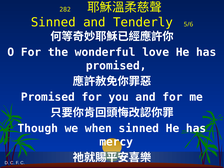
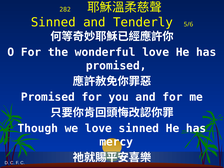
we when: when -> love
